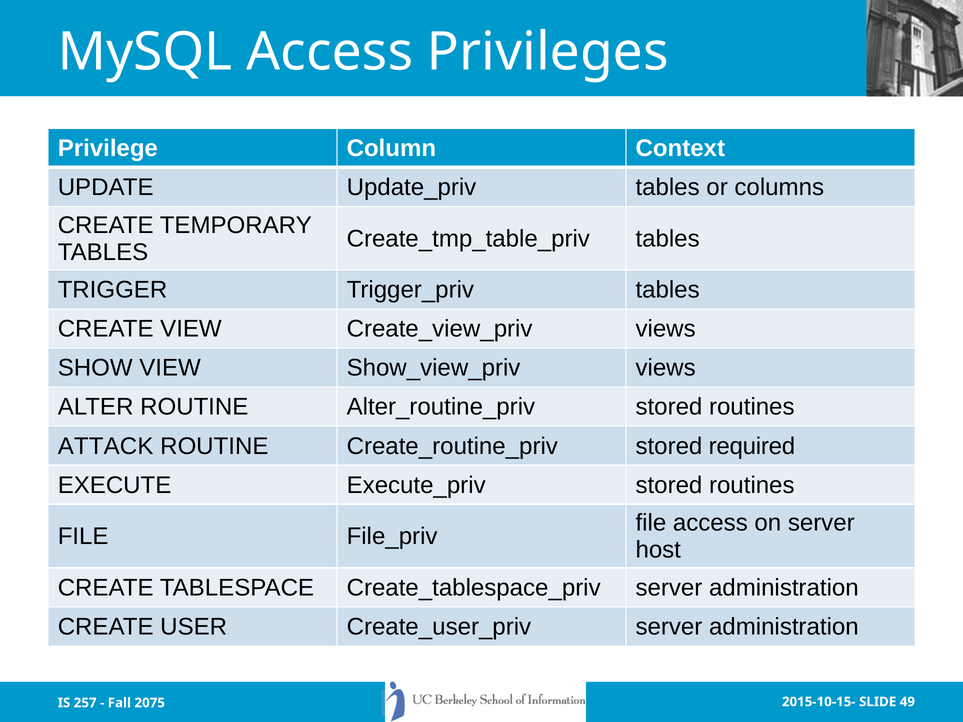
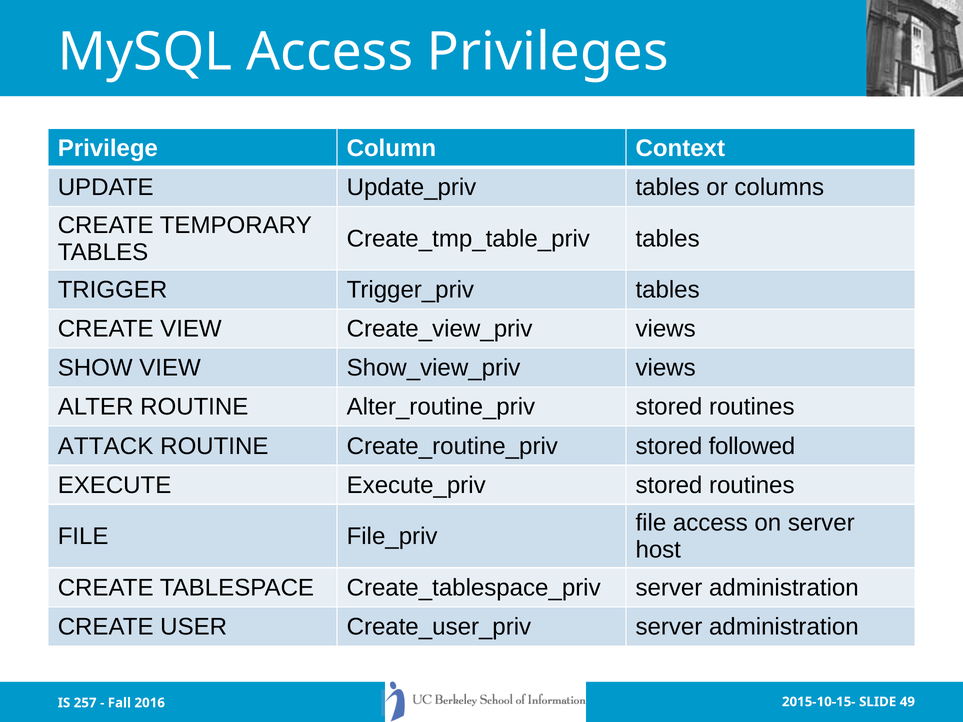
required: required -> followed
2075: 2075 -> 2016
